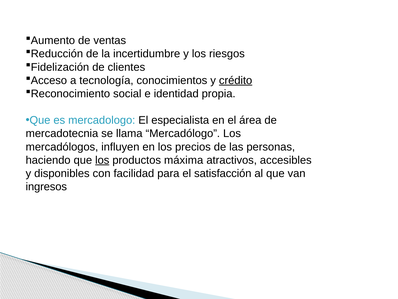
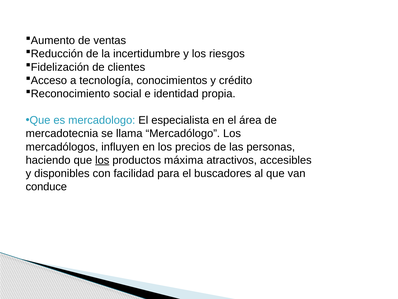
crédito underline: present -> none
satisfacción: satisfacción -> buscadores
ingresos: ingresos -> conduce
